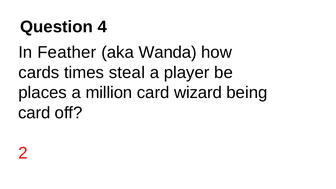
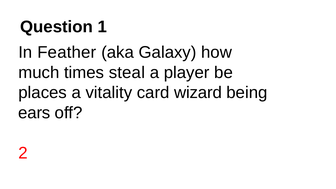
4: 4 -> 1
Wanda: Wanda -> Galaxy
cards: cards -> much
million: million -> vitality
card at (34, 113): card -> ears
